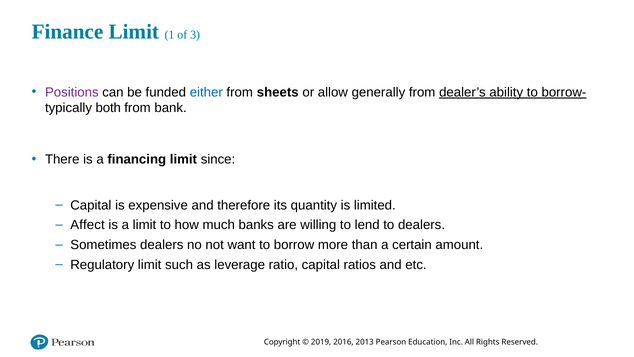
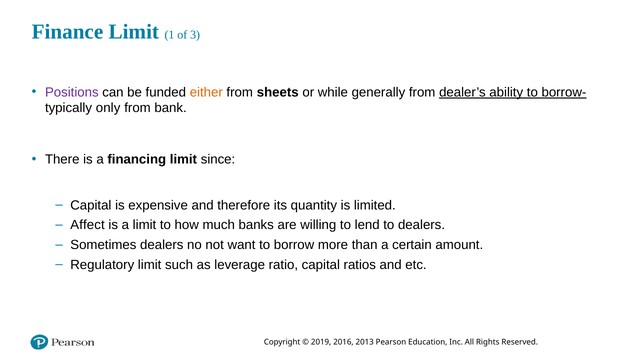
either colour: blue -> orange
allow: allow -> while
both: both -> only
